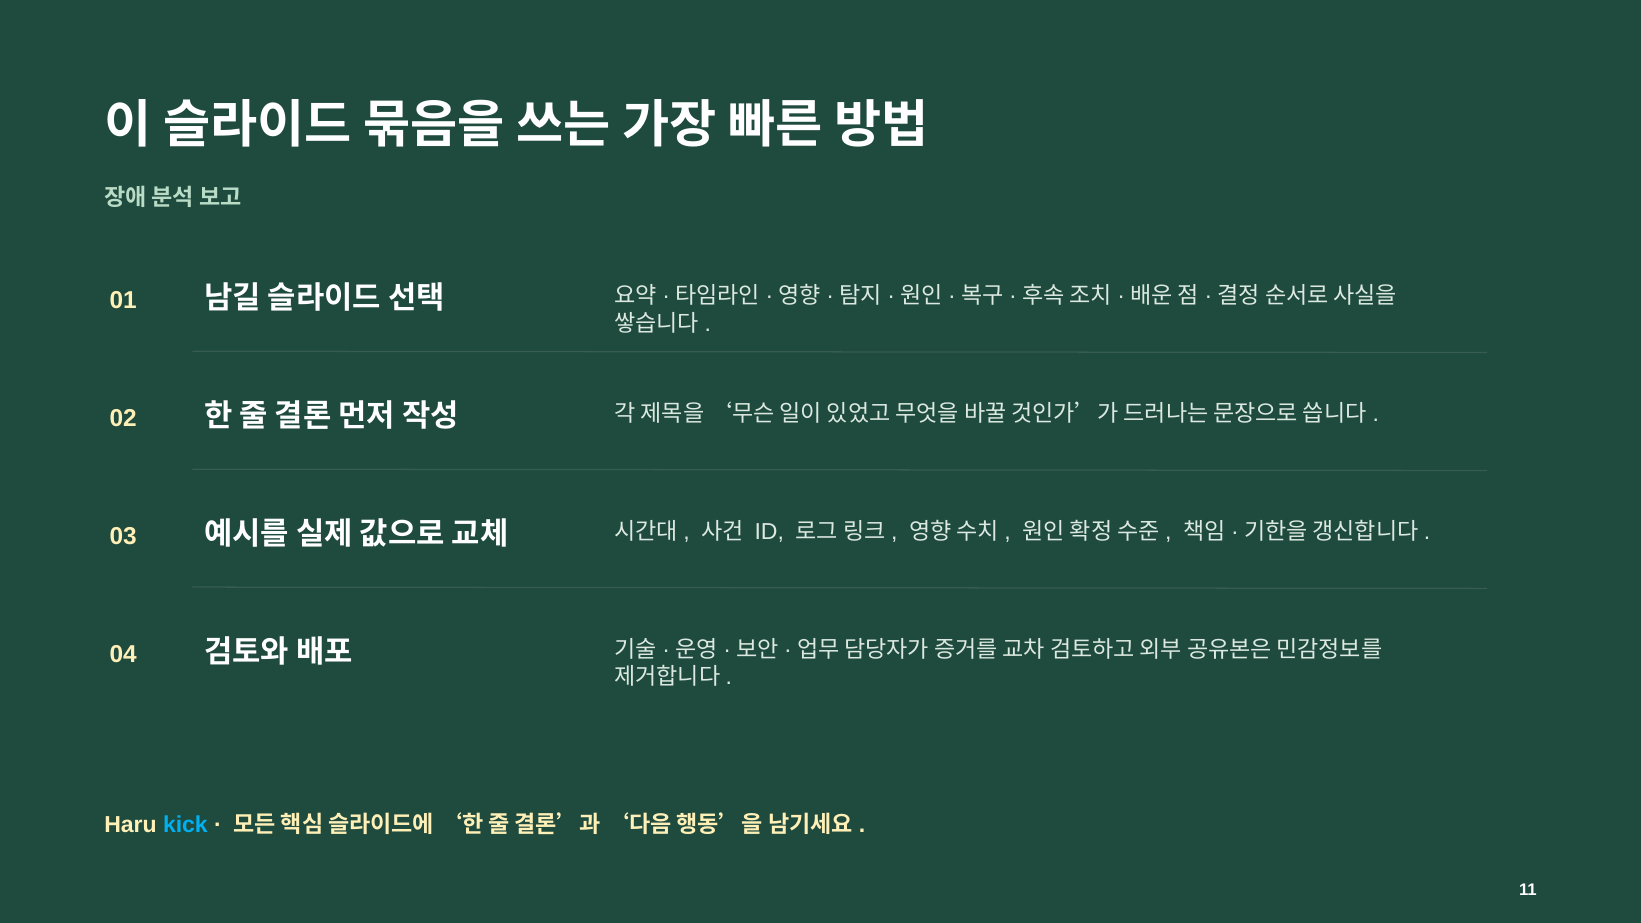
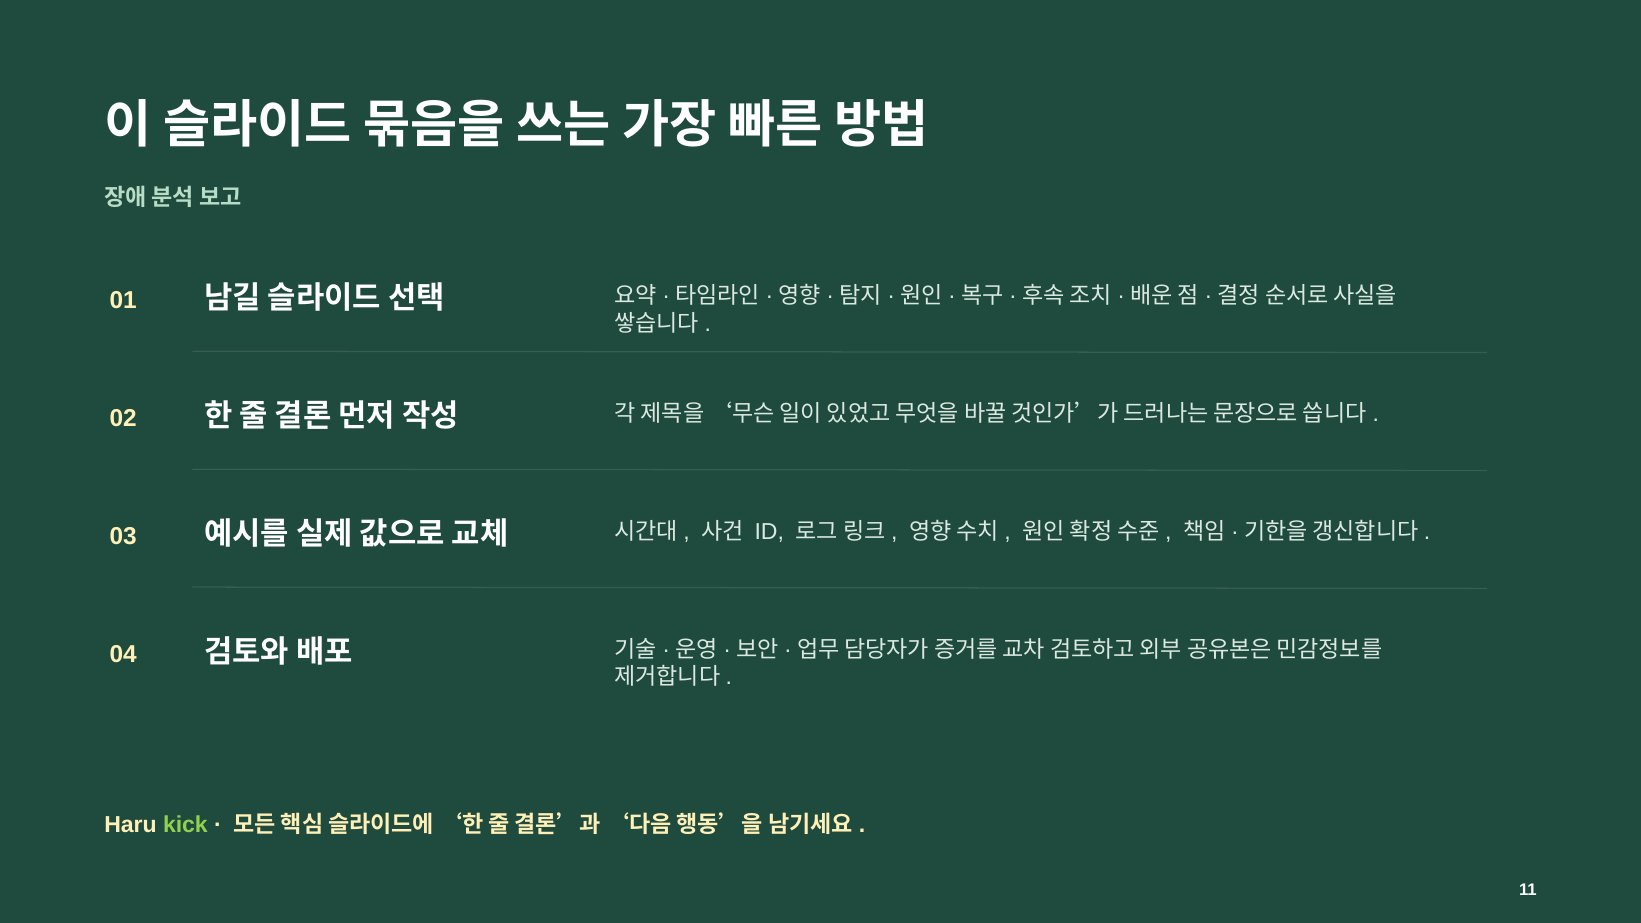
kick colour: light blue -> light green
